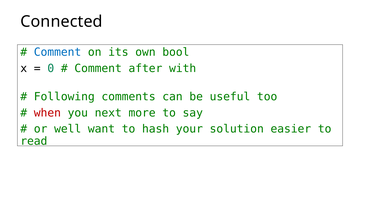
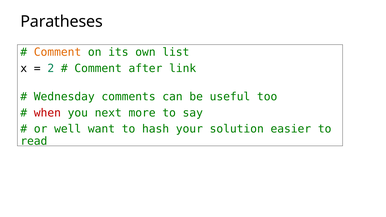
Connected: Connected -> Paratheses
Comment at (58, 52) colour: blue -> orange
bool: bool -> list
0: 0 -> 2
with: with -> link
Following: Following -> Wednesday
